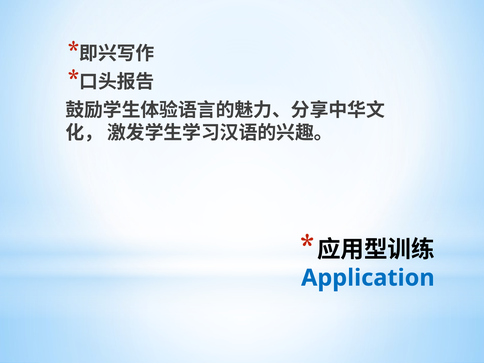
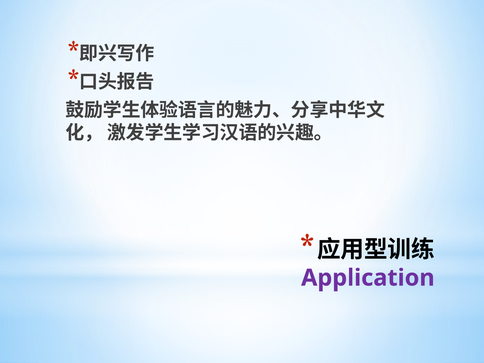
Application colour: blue -> purple
